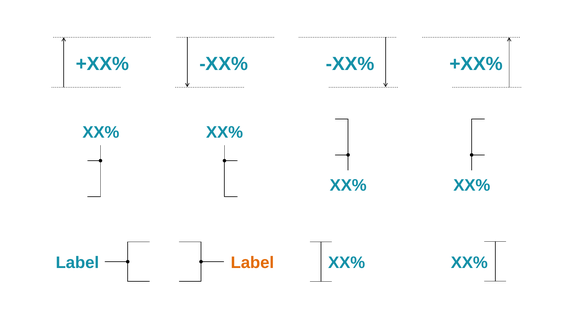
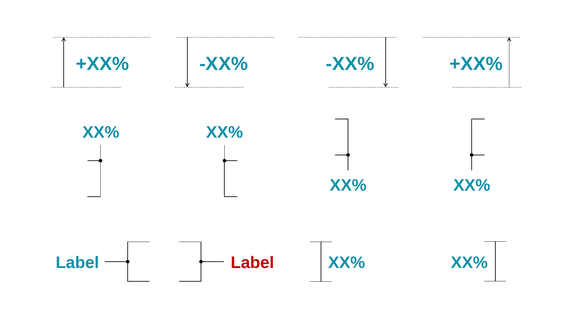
Label at (252, 263) colour: orange -> red
